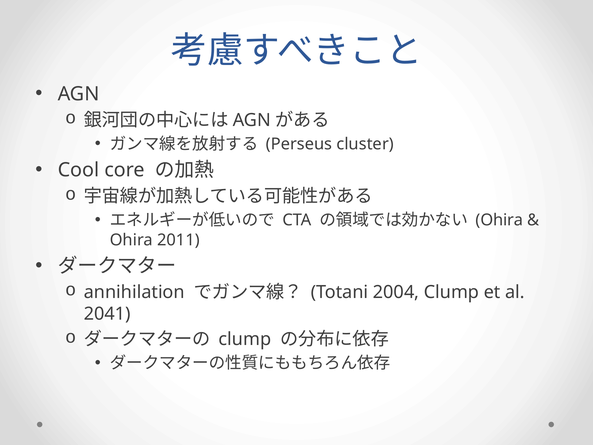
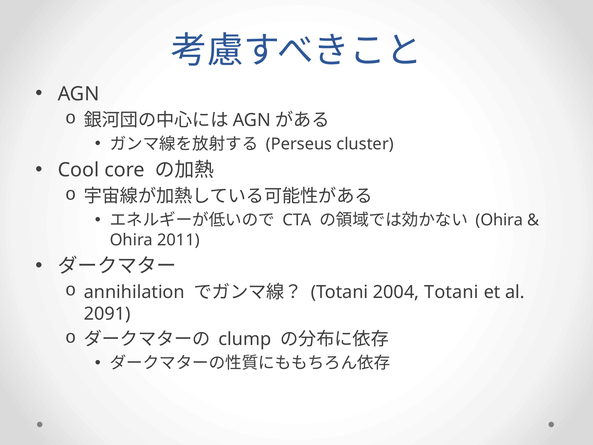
2004 Clump: Clump -> Totani
2041: 2041 -> 2091
